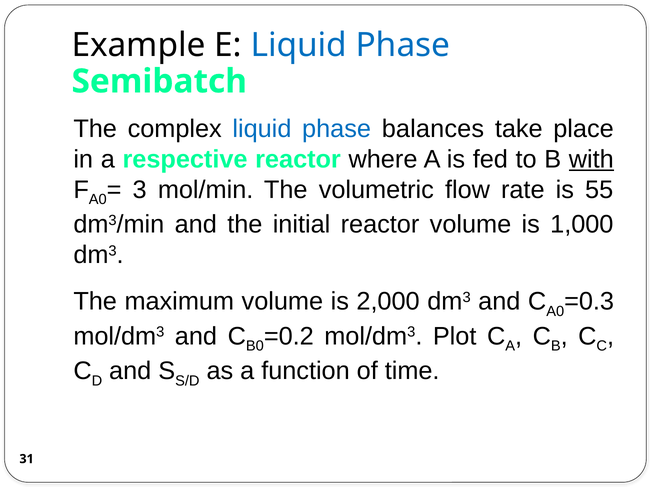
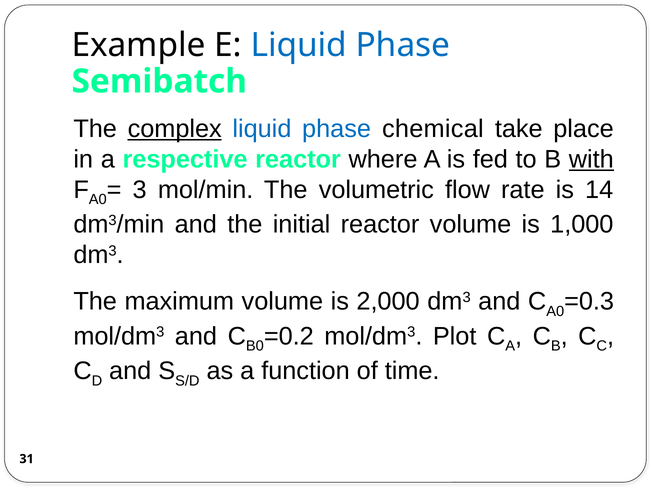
complex underline: none -> present
balances: balances -> chemical
55: 55 -> 14
